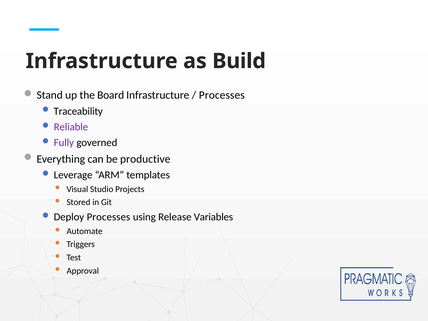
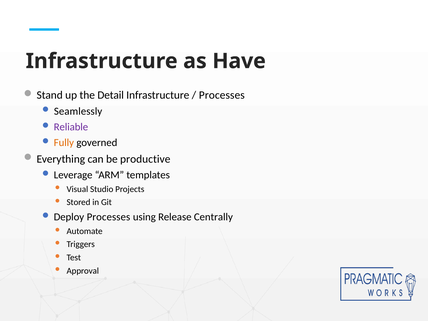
Build: Build -> Have
Board: Board -> Detail
Traceability: Traceability -> Seamlessly
Fully colour: purple -> orange
Variables: Variables -> Centrally
